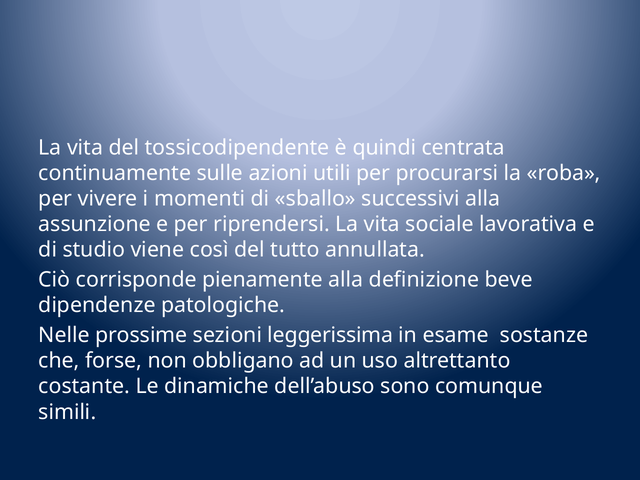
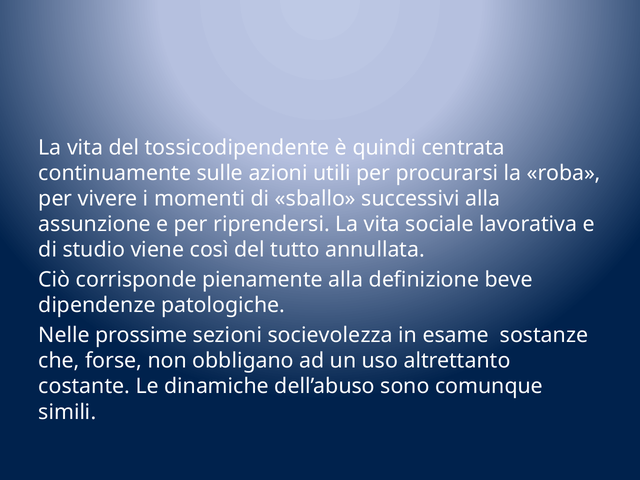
leggerissima: leggerissima -> socievolezza
